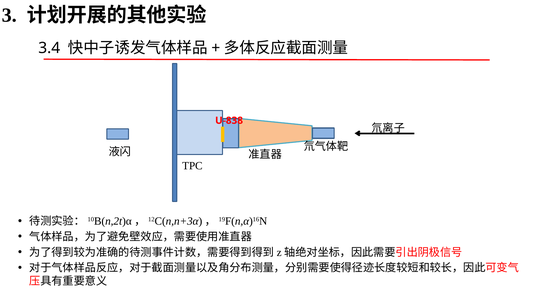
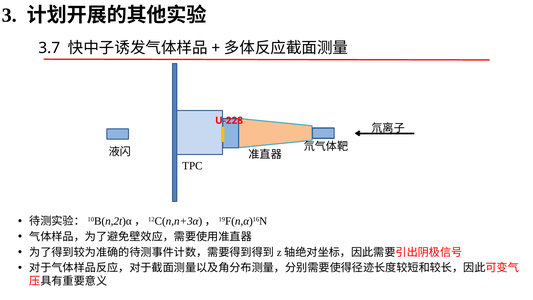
3.4: 3.4 -> 3.7
U-838: U-838 -> U-228
